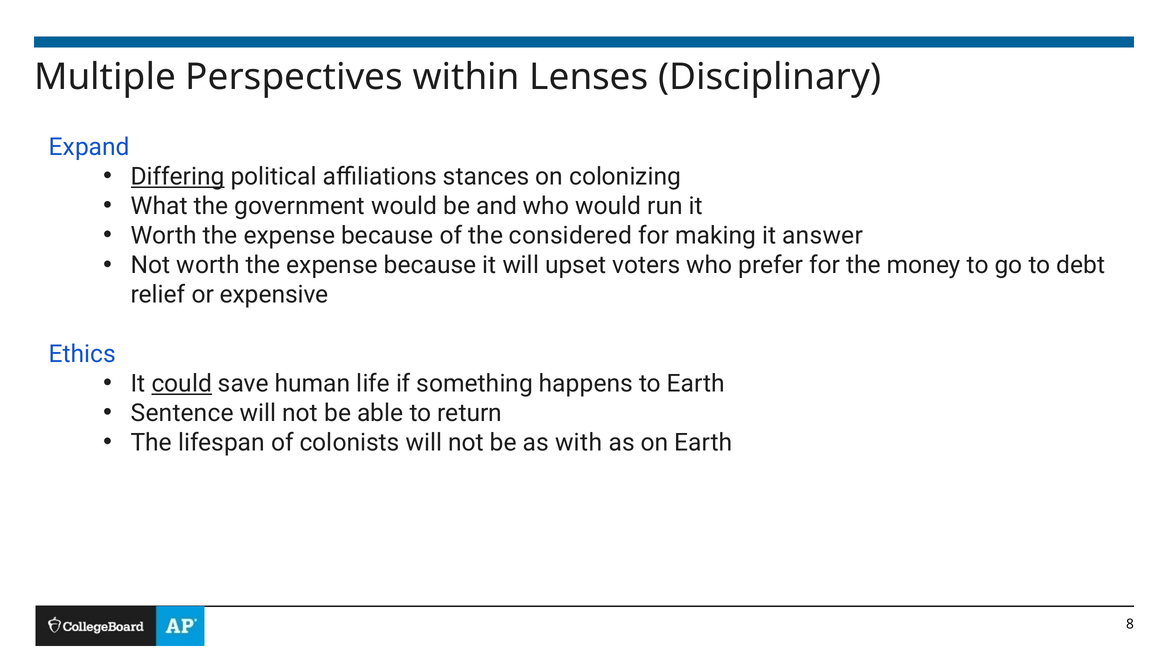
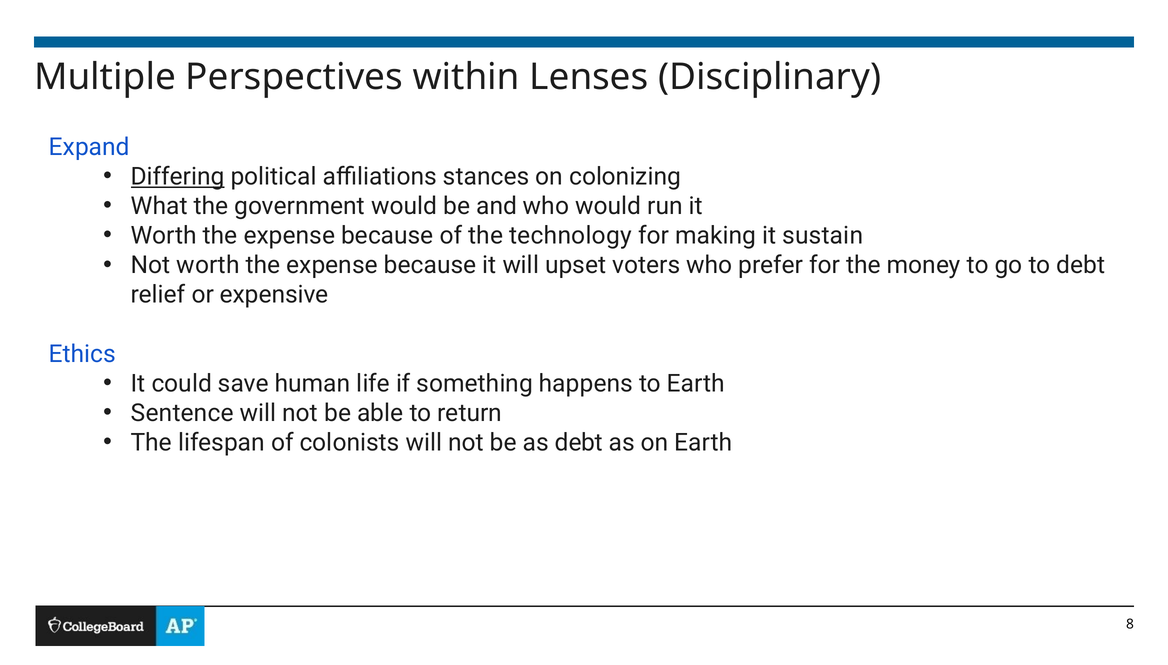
considered: considered -> technology
answer: answer -> sustain
could underline: present -> none
as with: with -> debt
